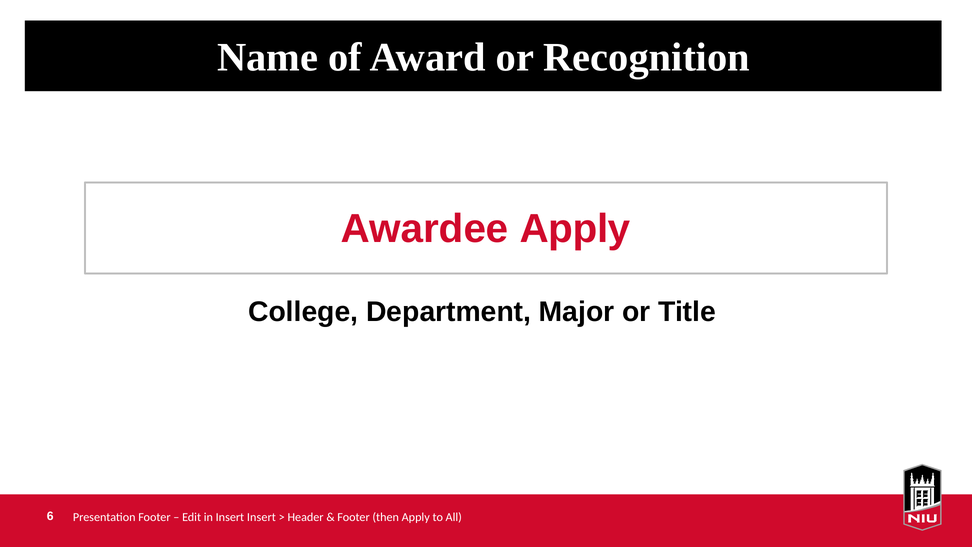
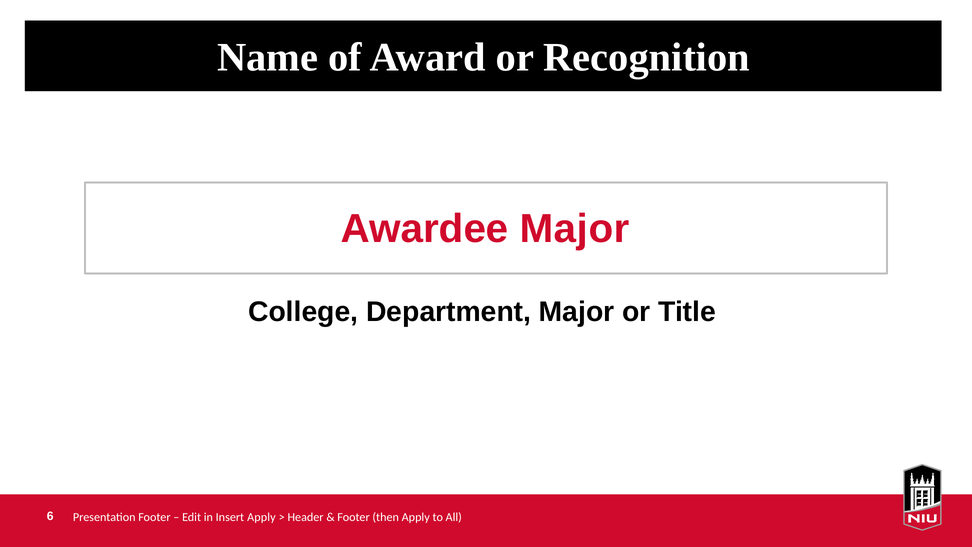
Awardee Apply: Apply -> Major
Insert Insert: Insert -> Apply
